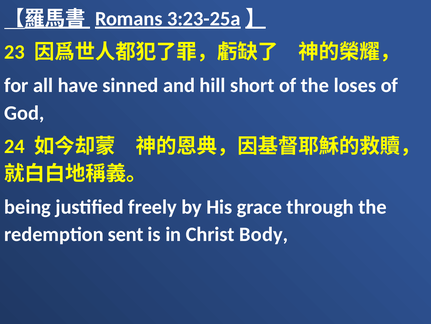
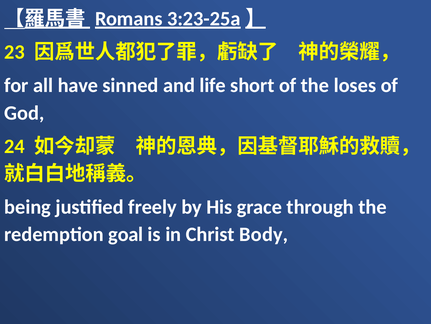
hill: hill -> life
sent: sent -> goal
